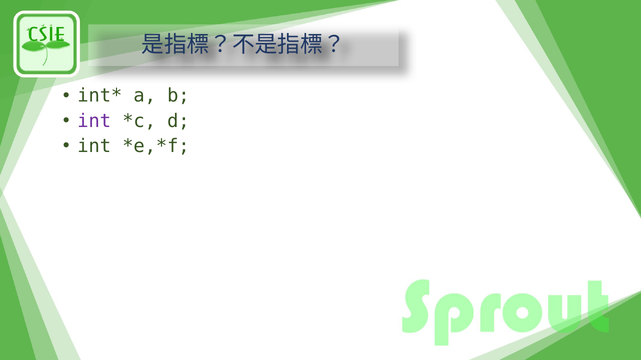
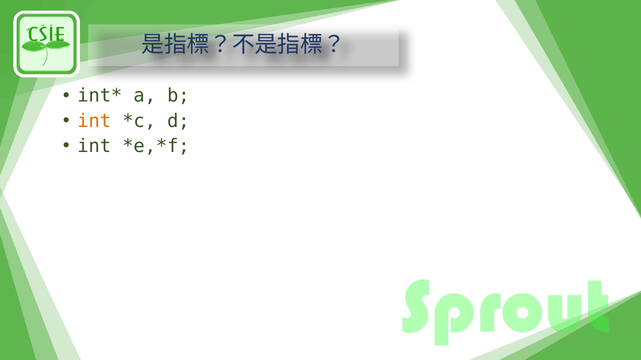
int at (94, 121) colour: purple -> orange
